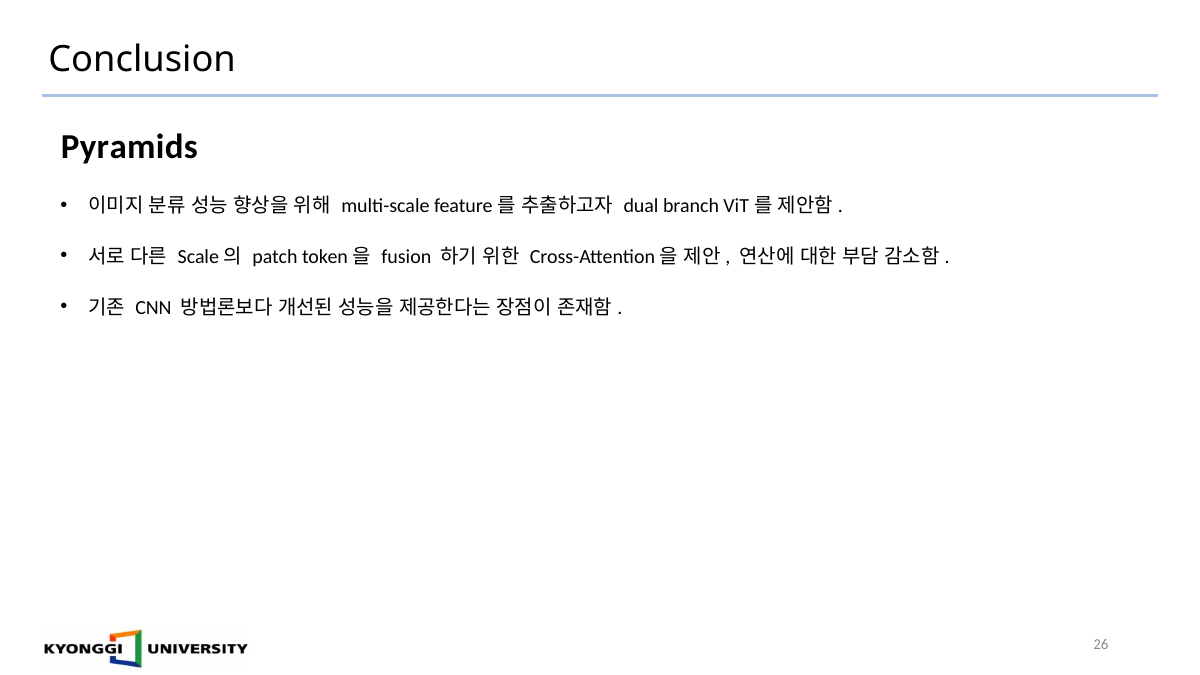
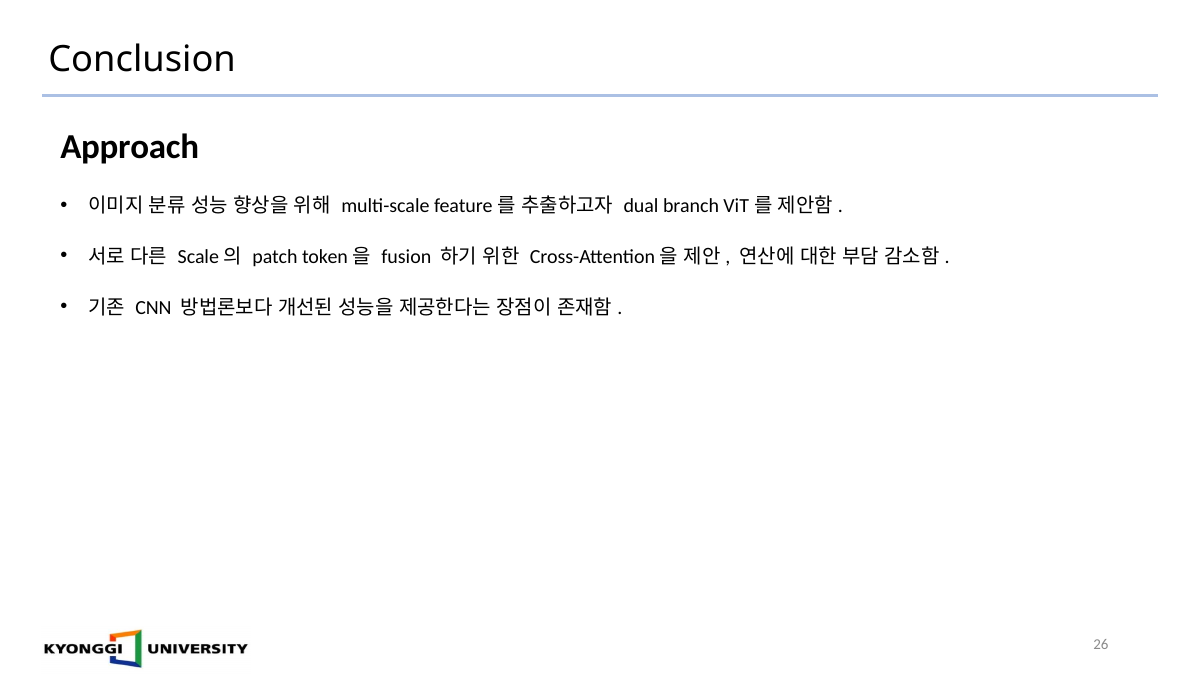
Pyramids: Pyramids -> Approach
